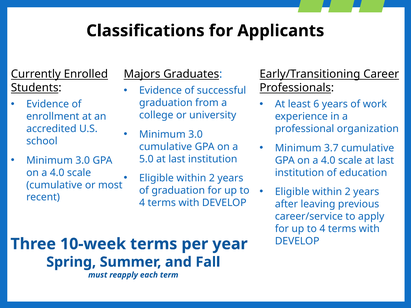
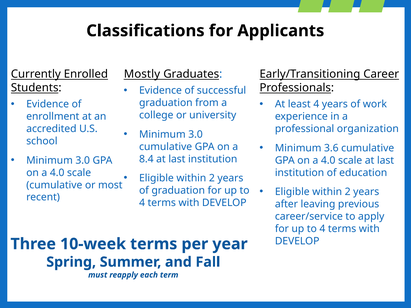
Majors: Majors -> Mostly
least 6: 6 -> 4
3.7: 3.7 -> 3.6
5.0: 5.0 -> 8.4
